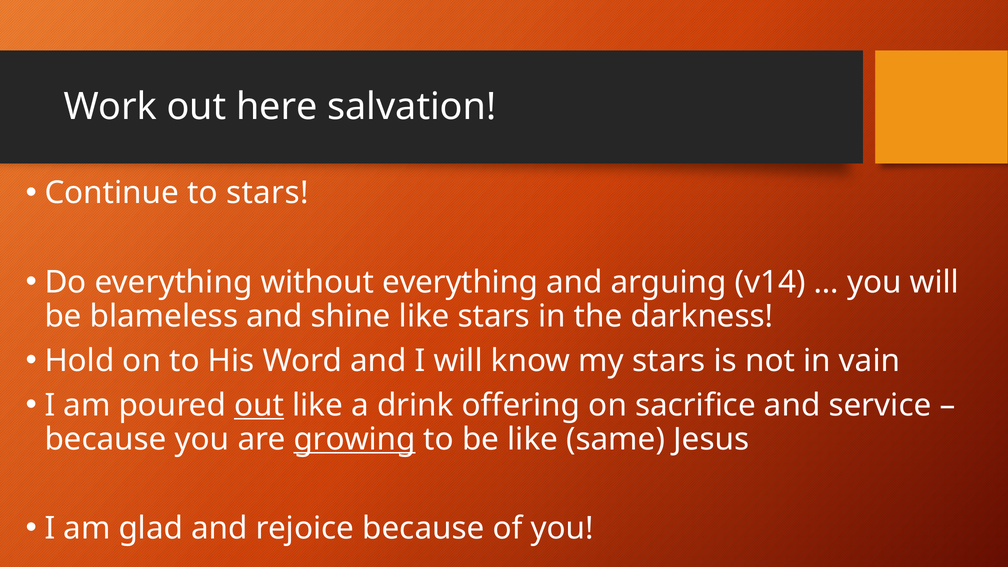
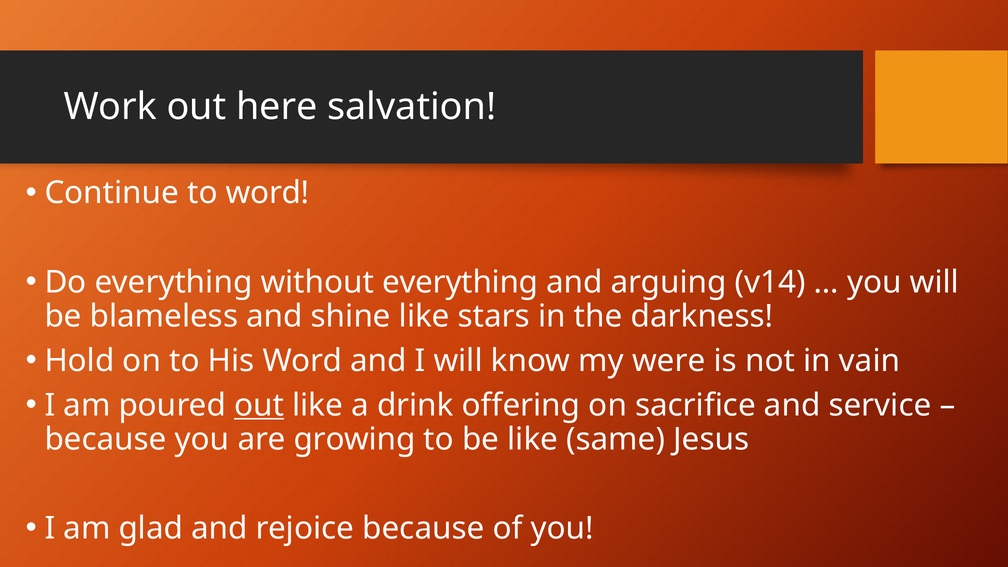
to stars: stars -> word
my stars: stars -> were
growing underline: present -> none
